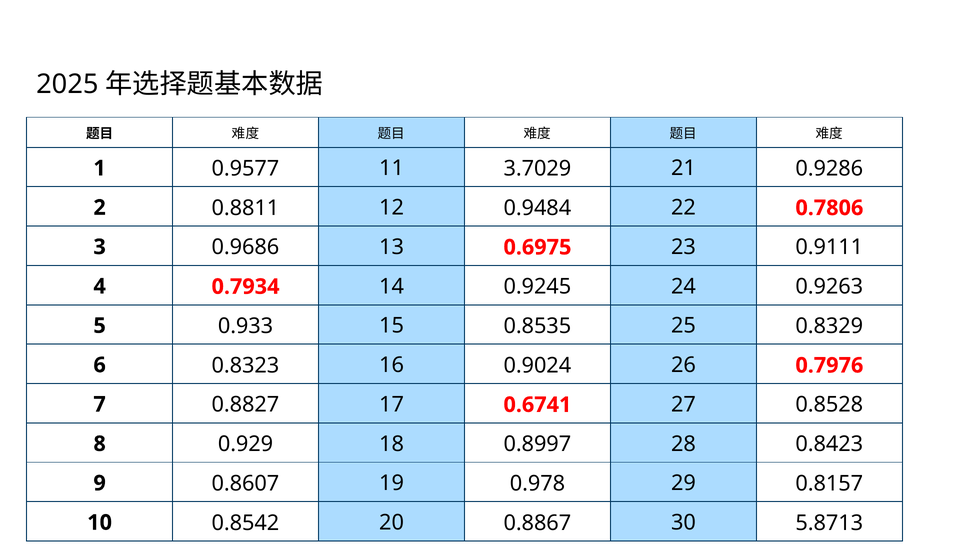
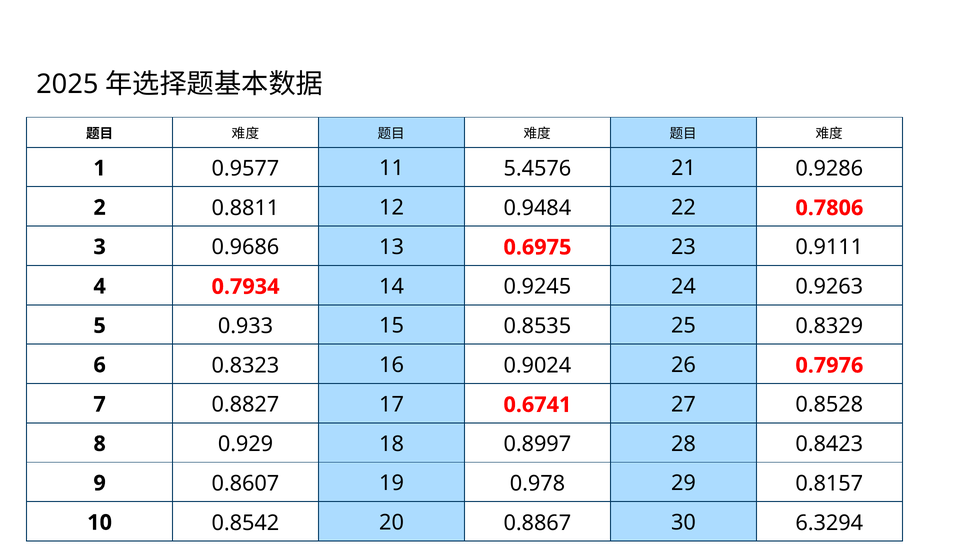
3.7029: 3.7029 -> 5.4576
5.8713: 5.8713 -> 6.3294
